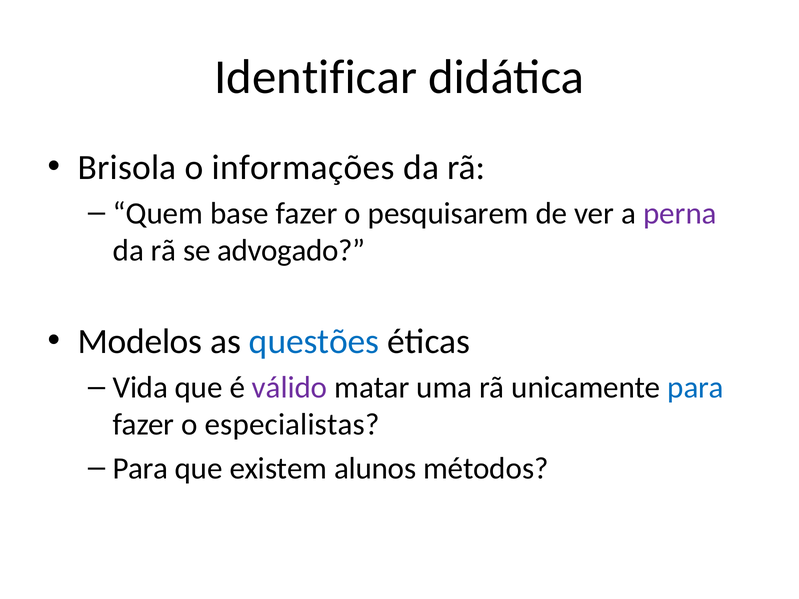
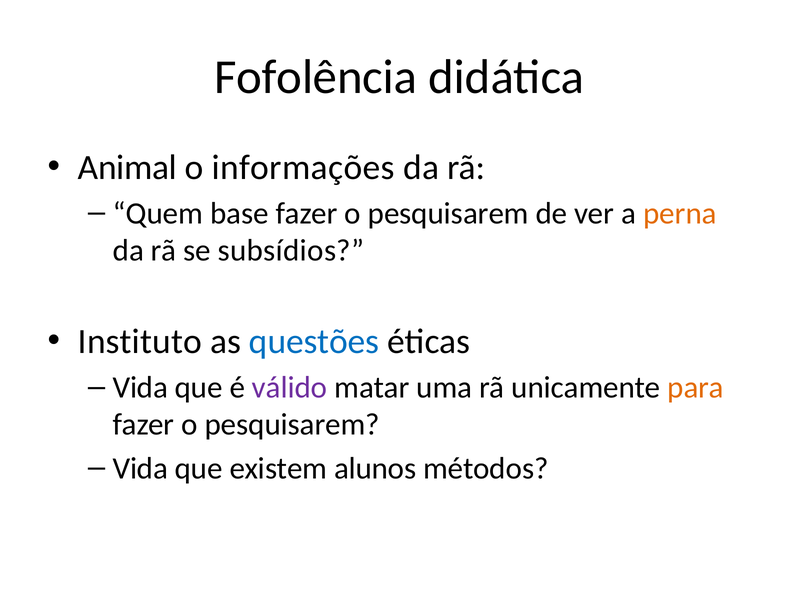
Identificar: Identificar -> Fofolência
Brisola: Brisola -> Animal
perna colour: purple -> orange
advogado: advogado -> subsídios
Modelos: Modelos -> Instituto
para at (696, 388) colour: blue -> orange
especialistas at (292, 425): especialistas -> pesquisarem
Para at (140, 468): Para -> Vida
